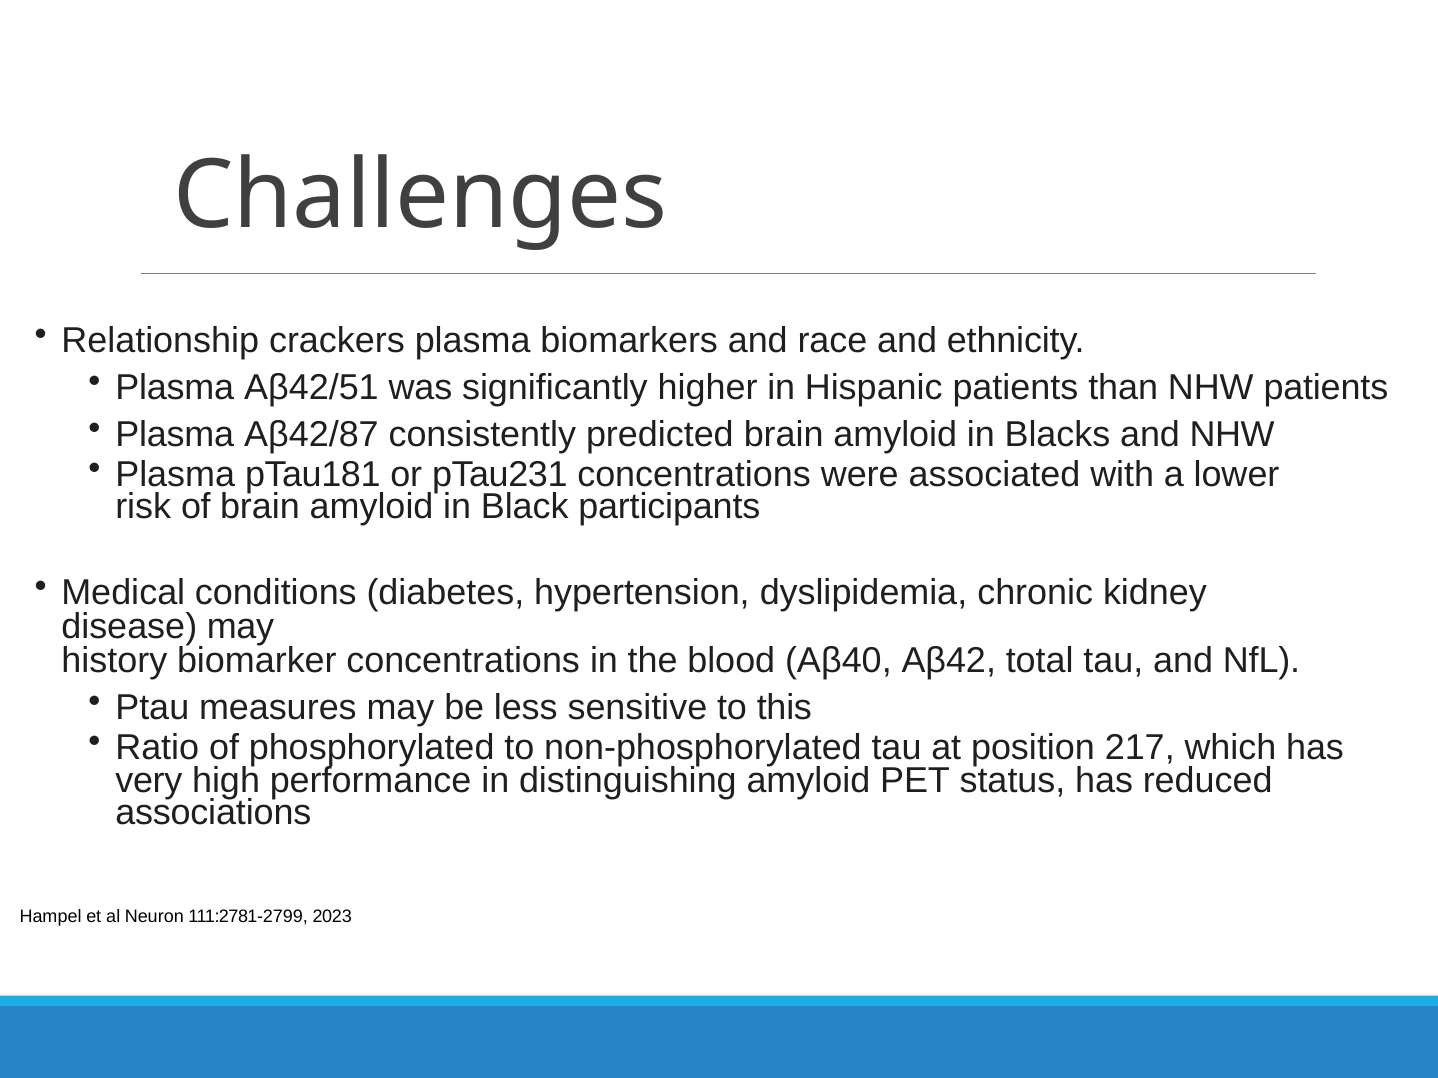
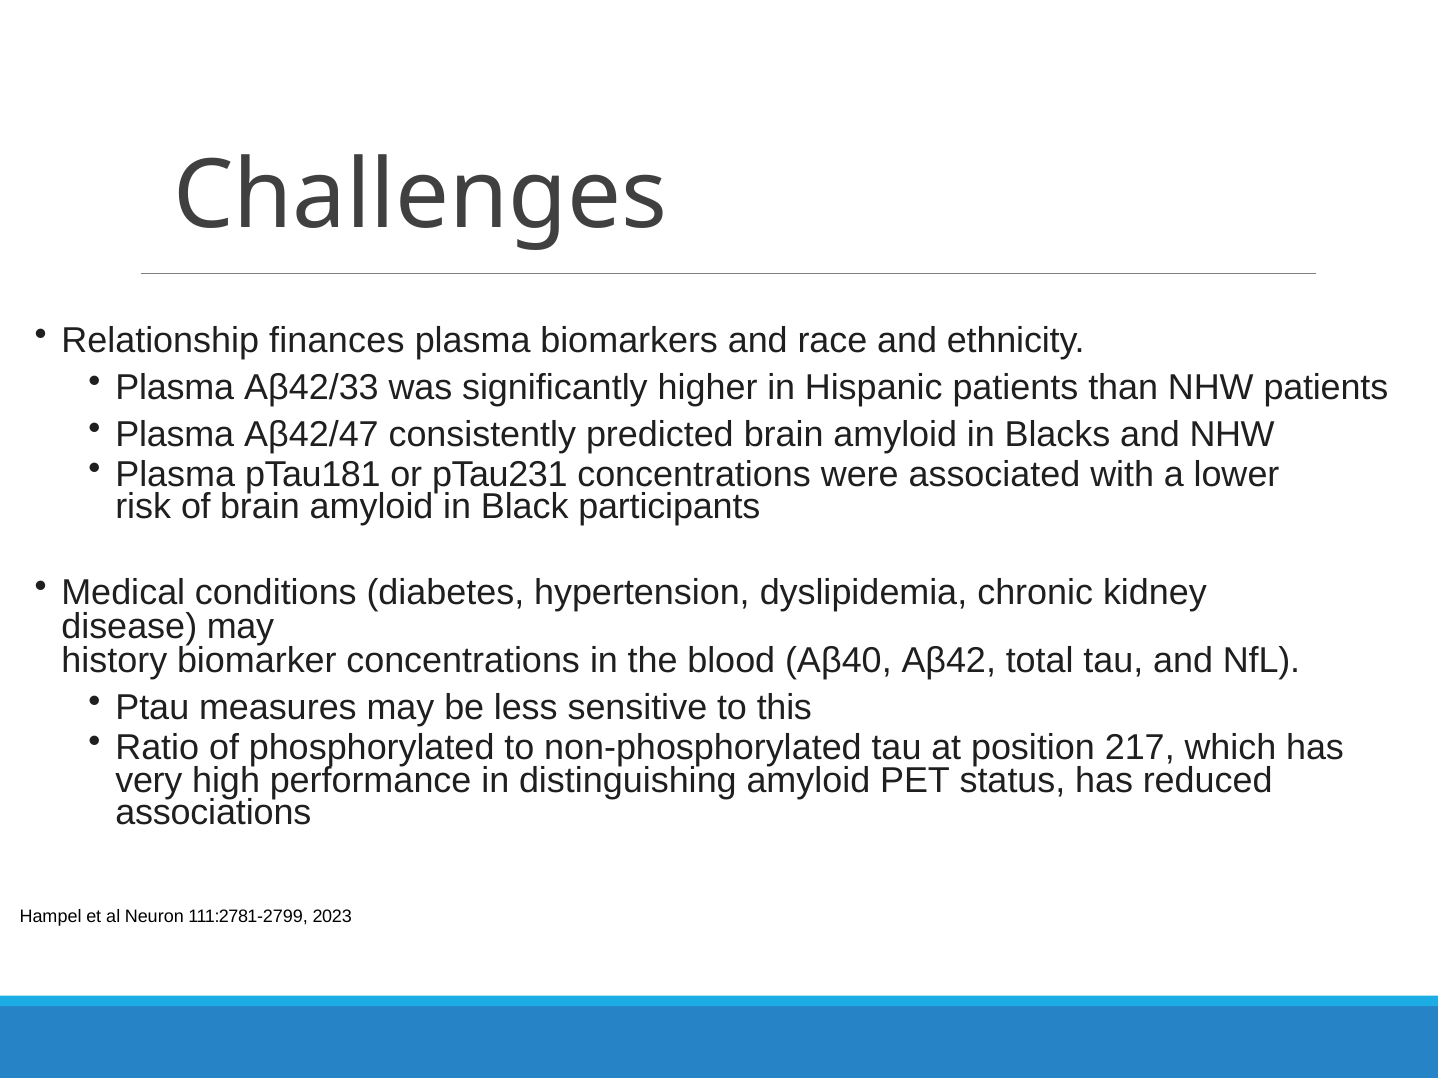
crackers: crackers -> finances
Aβ42/51: Aβ42/51 -> Aβ42/33
Aβ42/87: Aβ42/87 -> Aβ42/47
